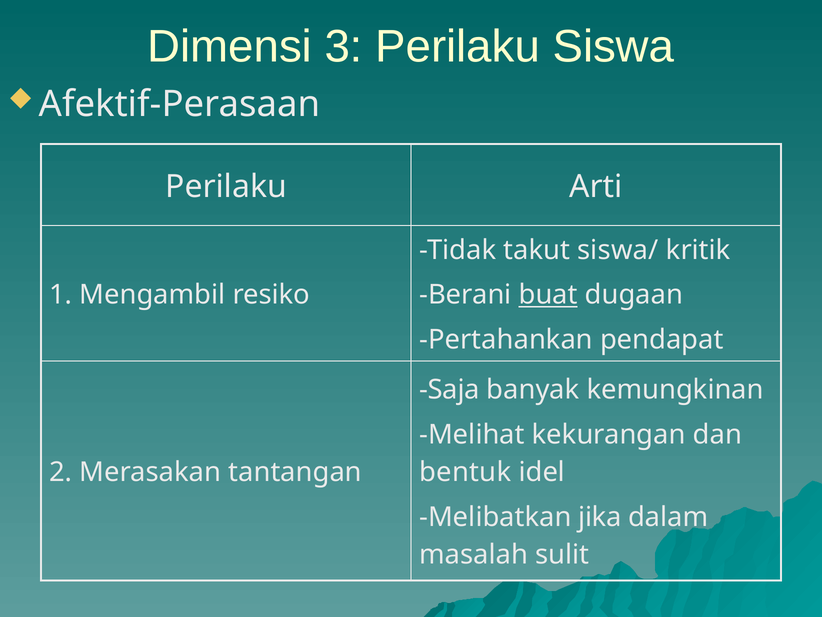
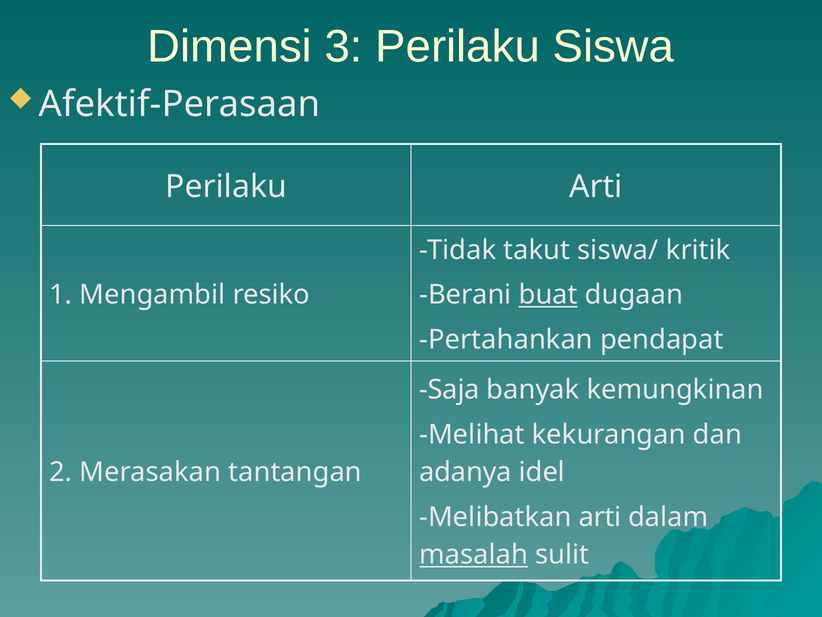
bentuk: bentuk -> adanya
Melibatkan jika: jika -> arti
masalah underline: none -> present
